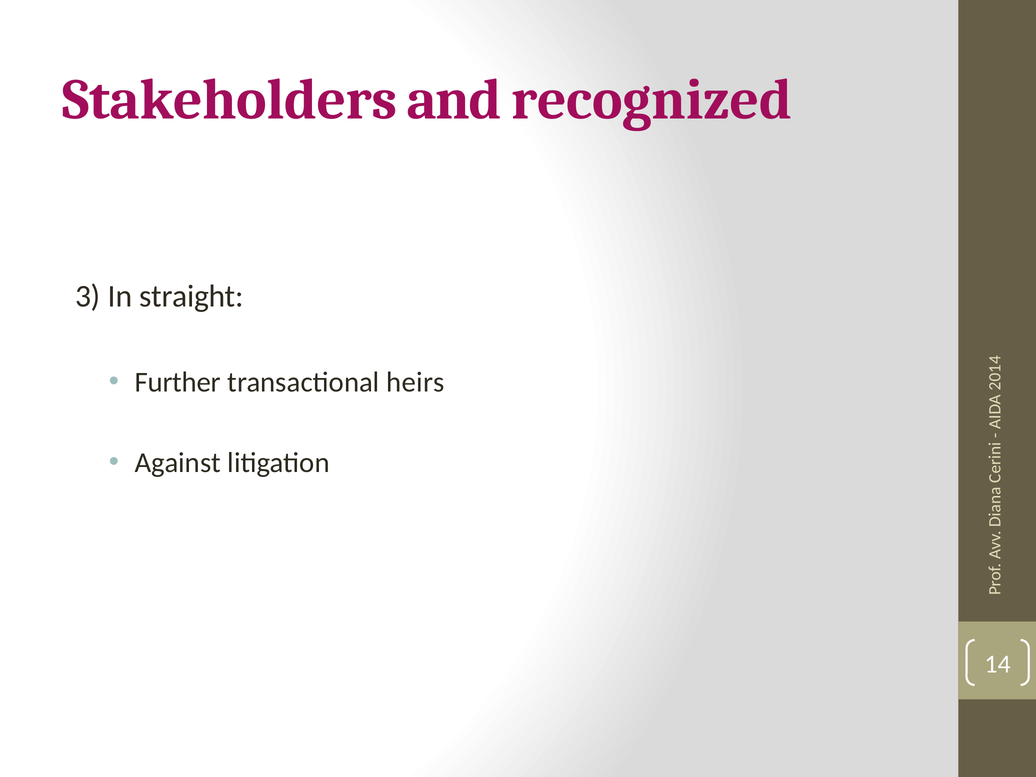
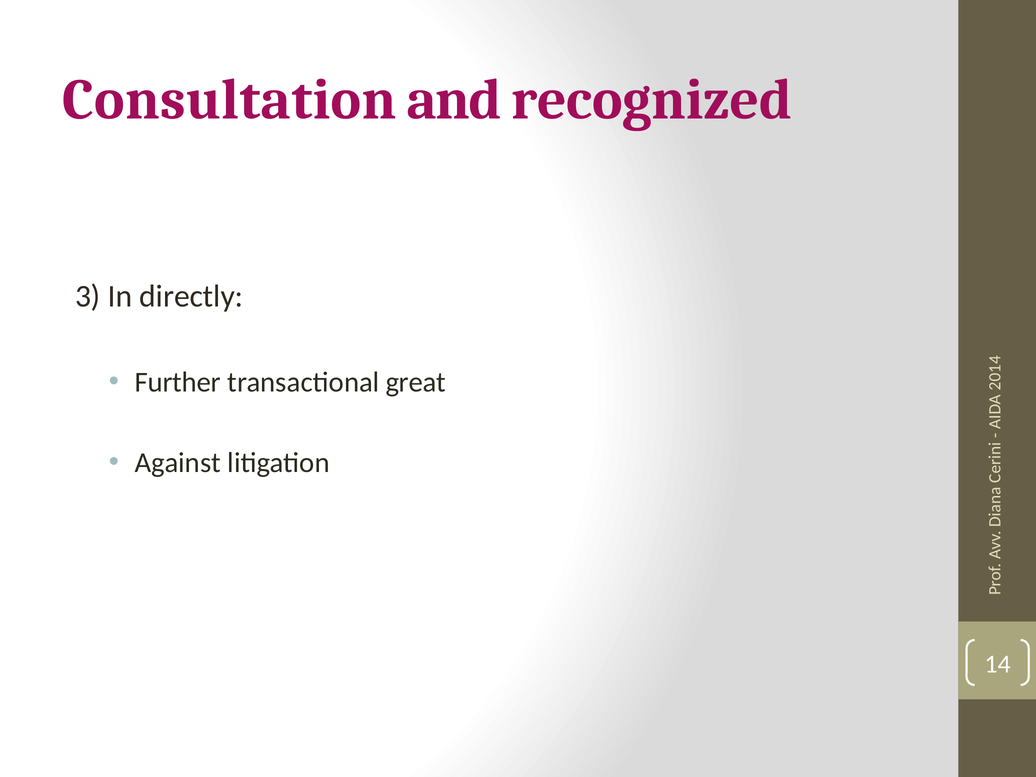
Stakeholders: Stakeholders -> Consultation
straight: straight -> directly
heirs: heirs -> great
